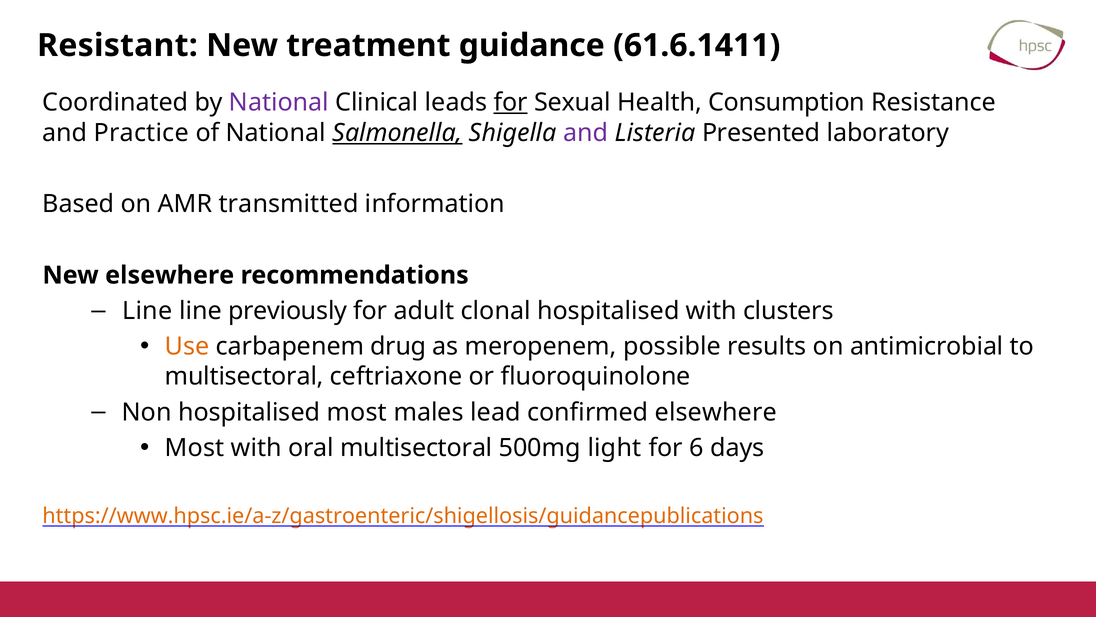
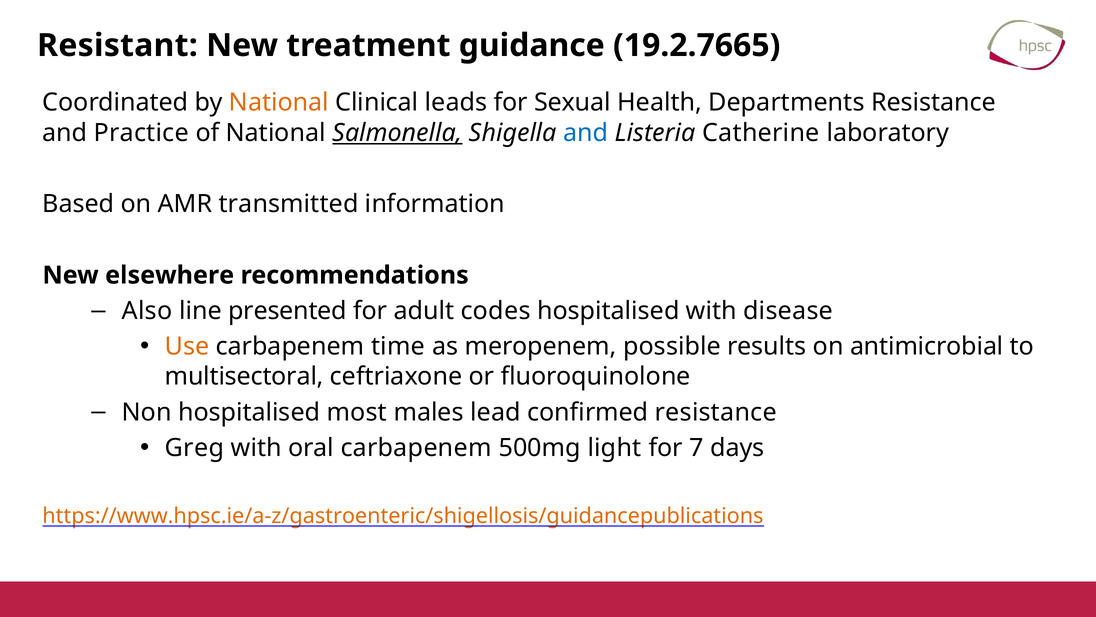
61.6.1411: 61.6.1411 -> 19.2.7665
National at (279, 103) colour: purple -> orange
for at (511, 103) underline: present -> none
Consumption: Consumption -> Departments
and at (586, 133) colour: purple -> blue
Presented: Presented -> Catherine
Line at (147, 311): Line -> Also
previously: previously -> presented
clonal: clonal -> codes
clusters: clusters -> disease
drug: drug -> time
confirmed elsewhere: elsewhere -> resistance
Most at (194, 448): Most -> Greg
oral multisectoral: multisectoral -> carbapenem
6: 6 -> 7
